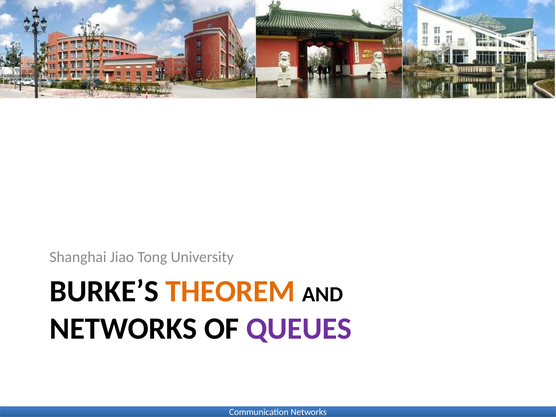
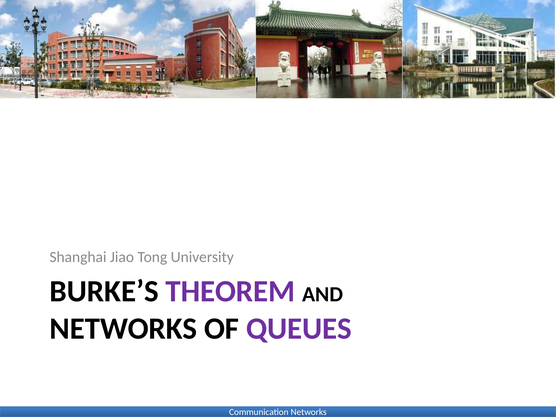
THEOREM colour: orange -> purple
